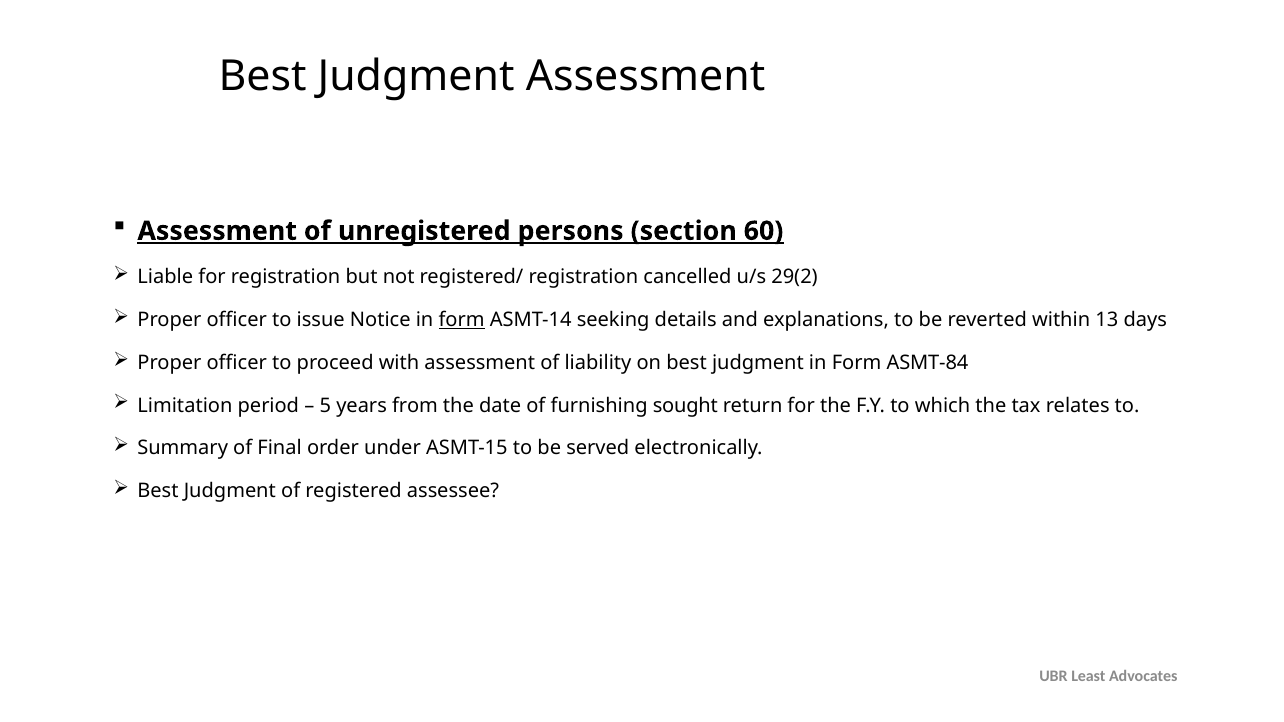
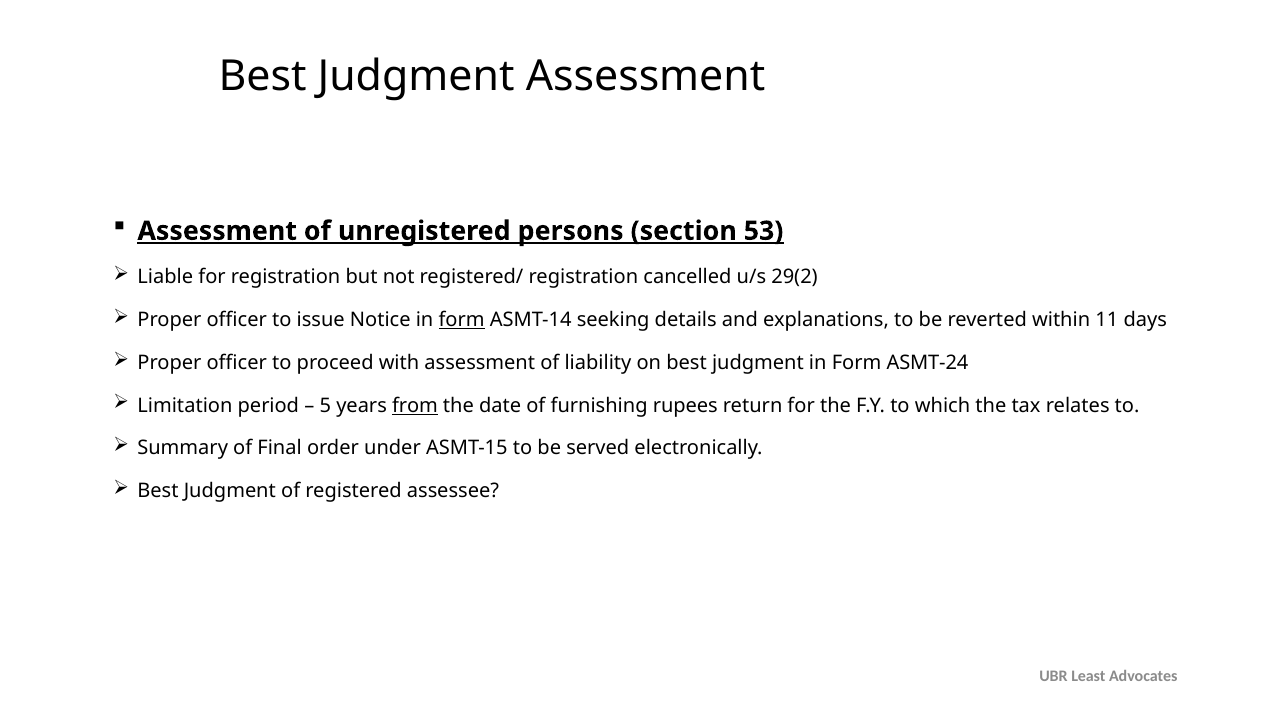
60: 60 -> 53
13: 13 -> 11
ASMT-84: ASMT-84 -> ASMT-24
from underline: none -> present
sought: sought -> rupees
